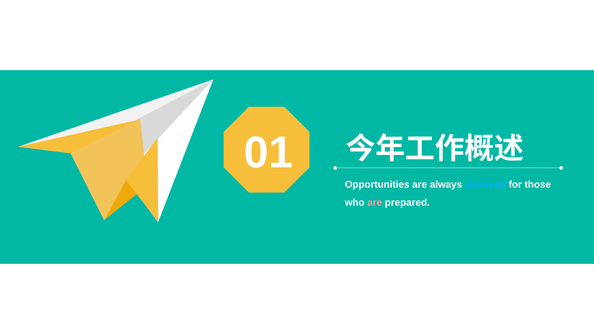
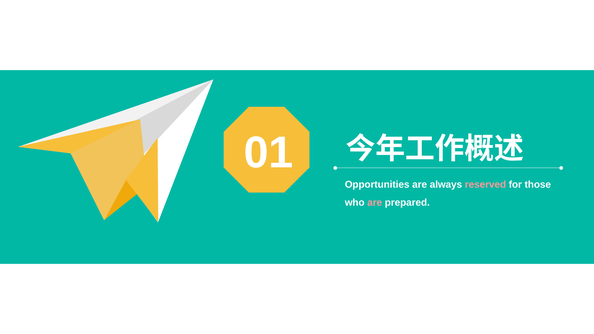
reserved colour: light blue -> pink
